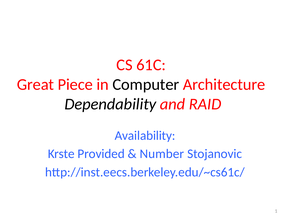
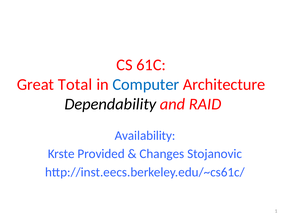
Piece: Piece -> Total
Computer colour: black -> blue
Number: Number -> Changes
